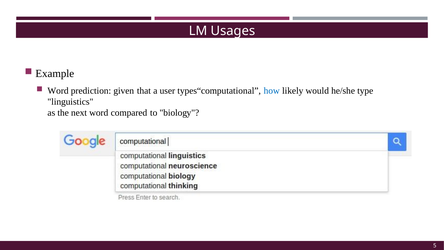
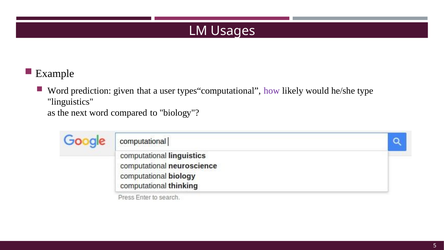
how colour: blue -> purple
